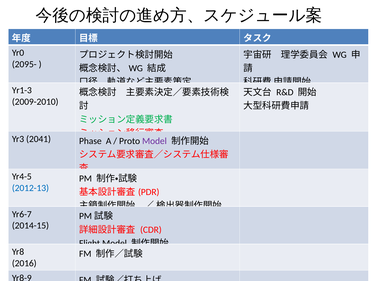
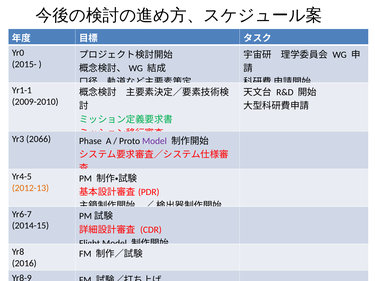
2095-: 2095- -> 2015-
Yr1-3: Yr1-3 -> Yr1-1
2041: 2041 -> 2066
2012-13 colour: blue -> orange
